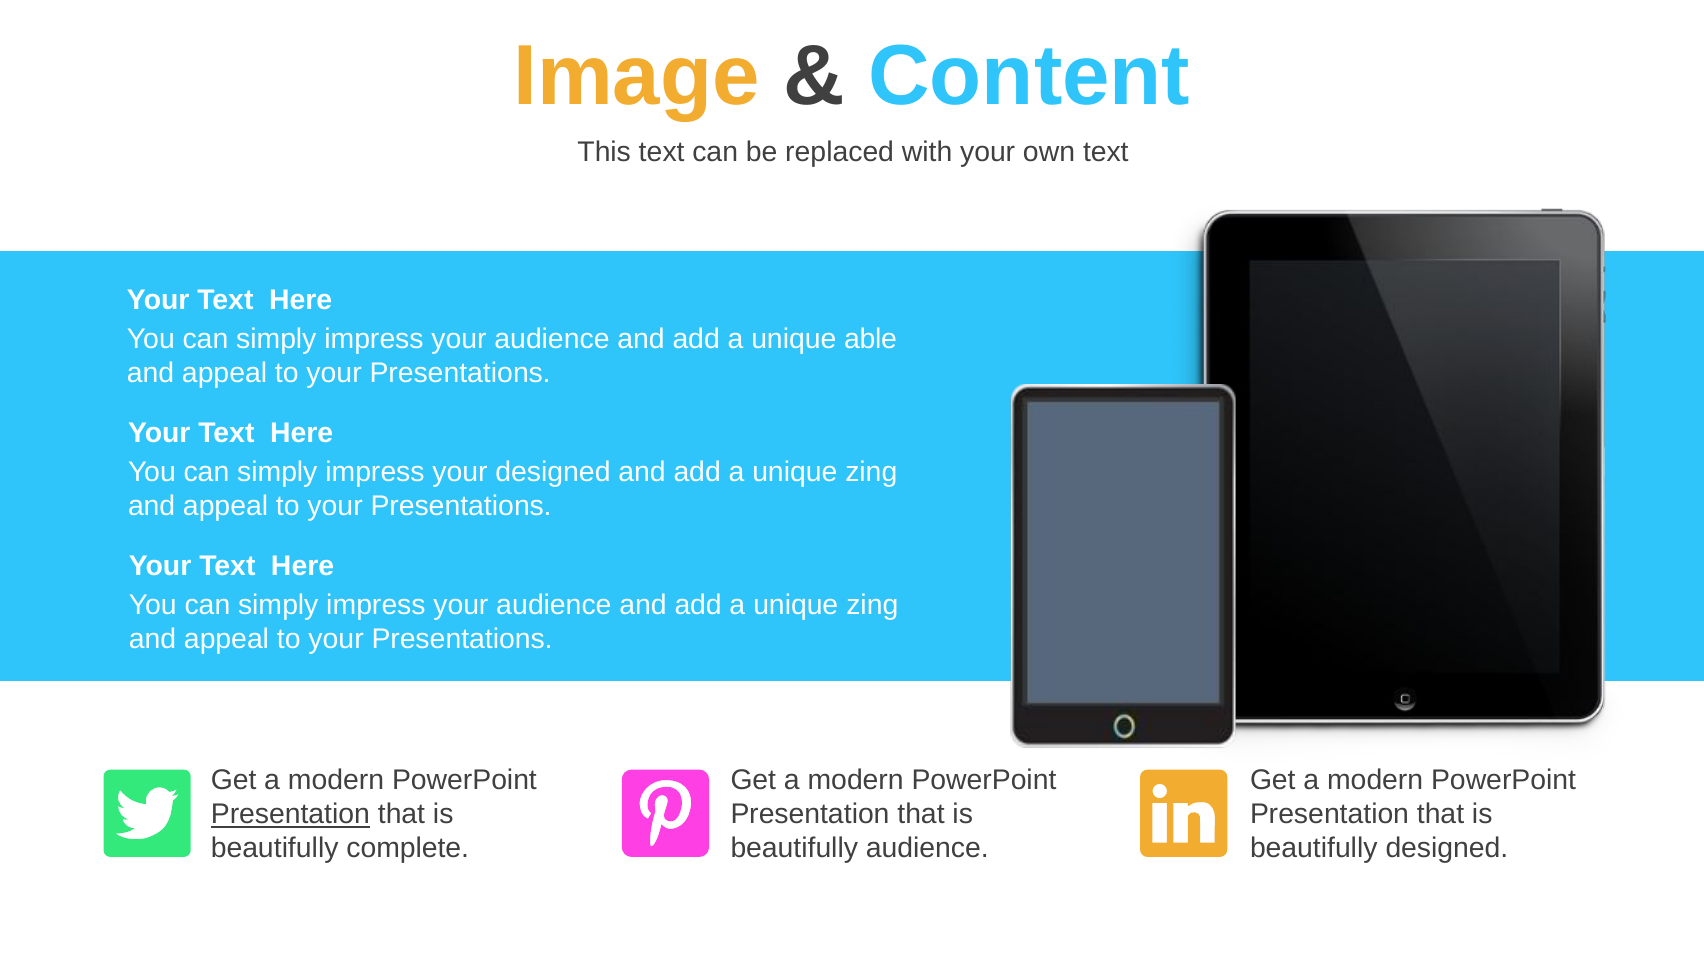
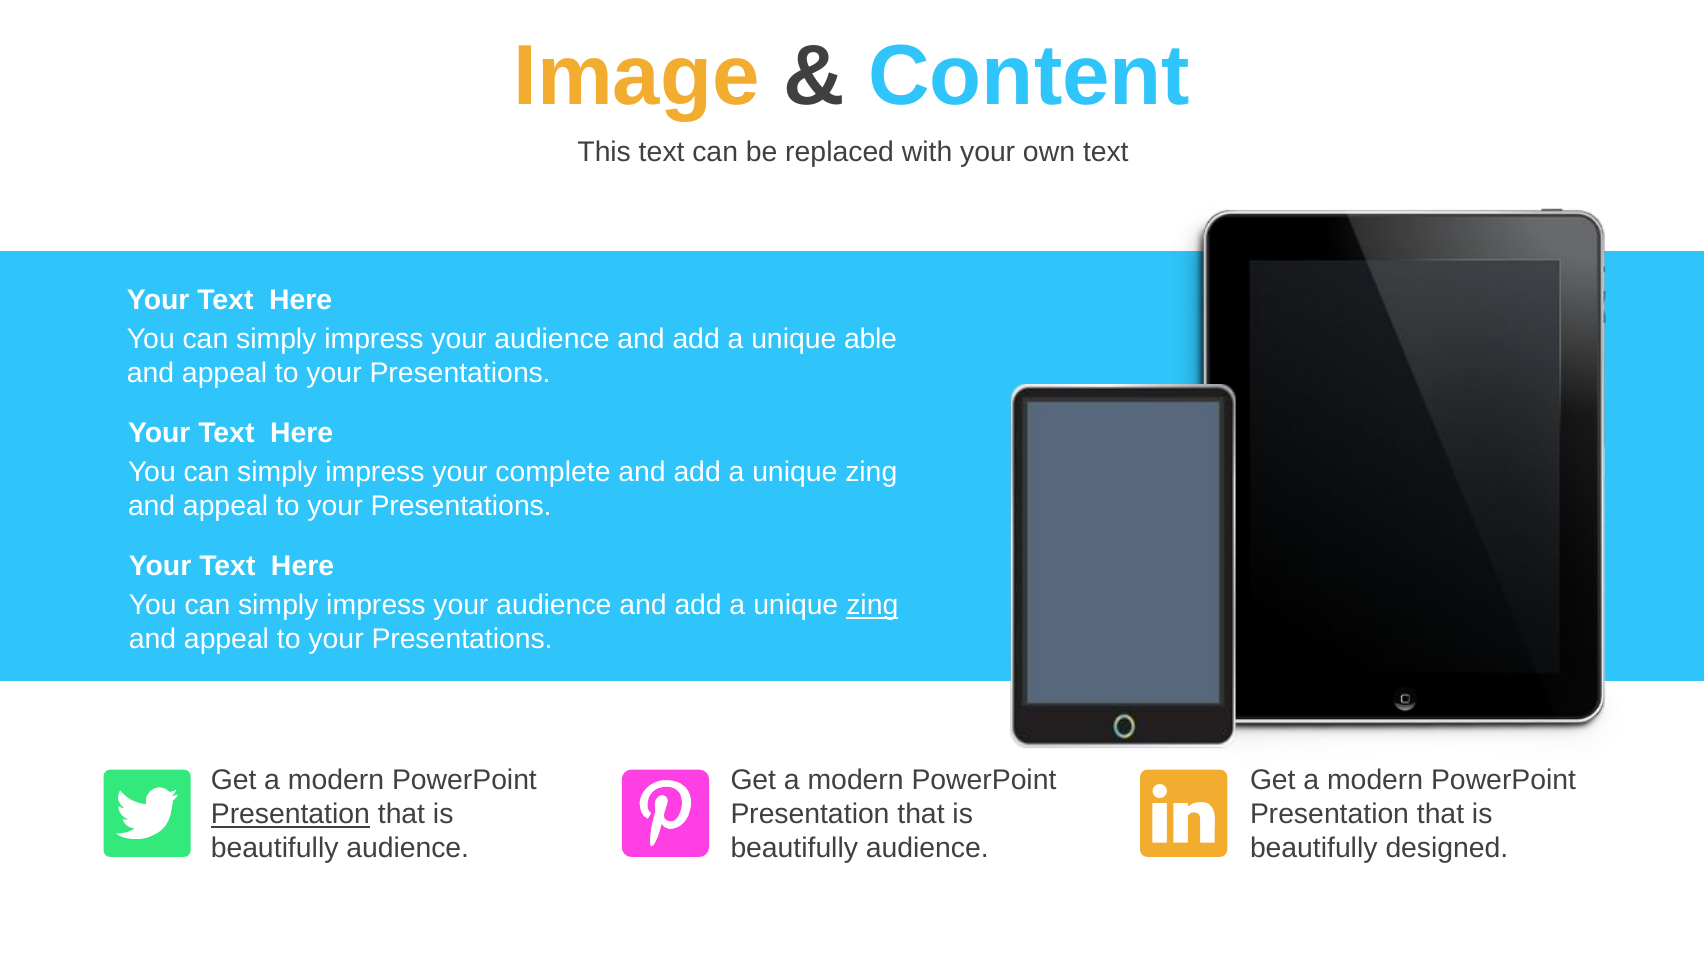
your designed: designed -> complete
zing at (872, 605) underline: none -> present
complete at (408, 848): complete -> audience
